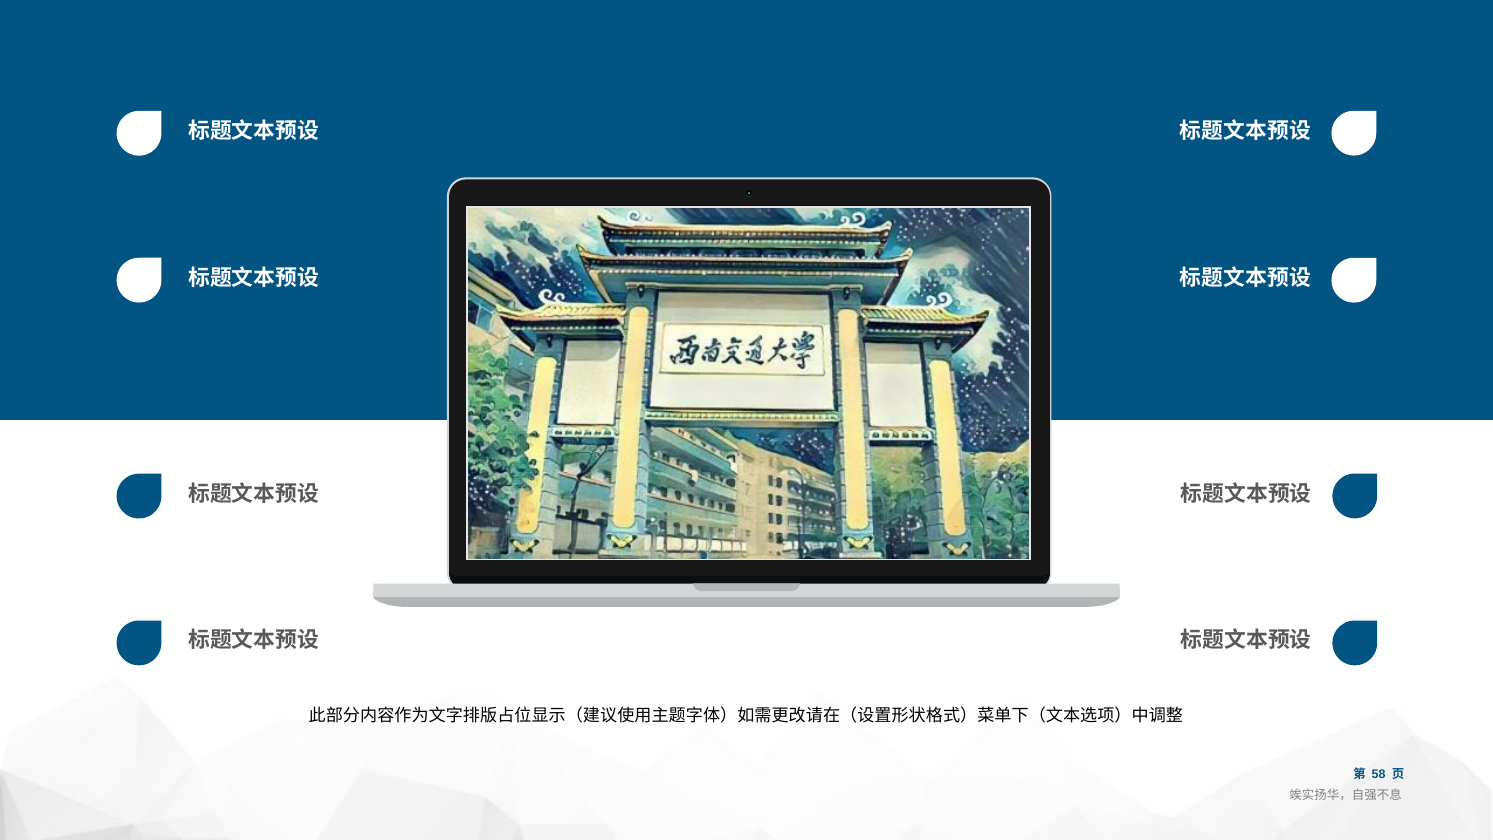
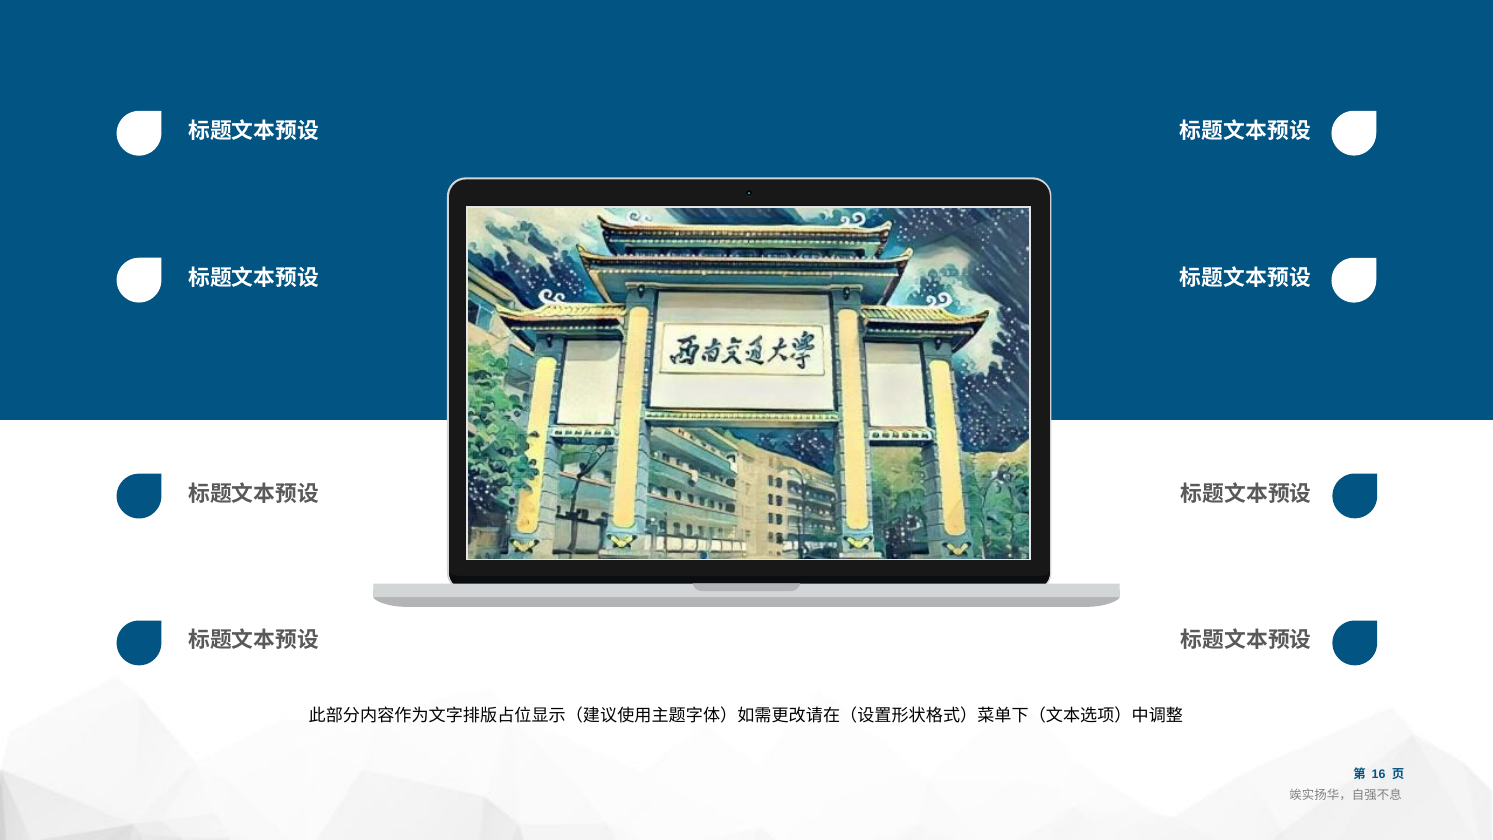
58: 58 -> 16
